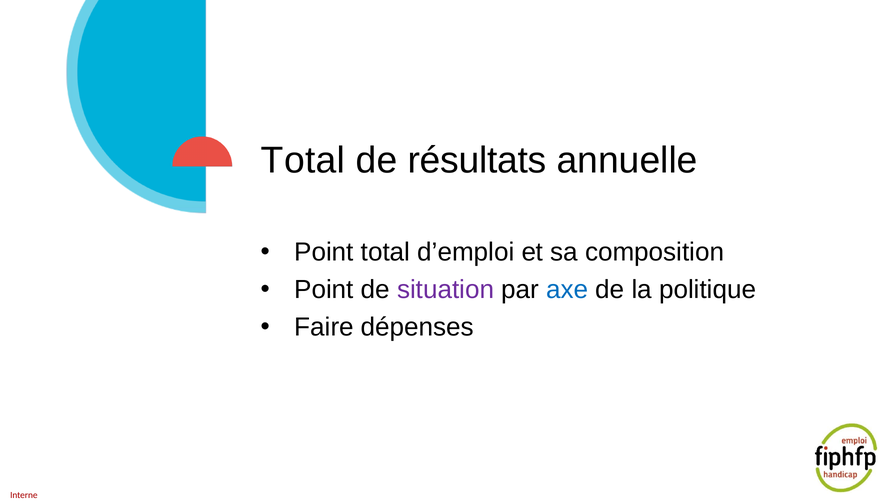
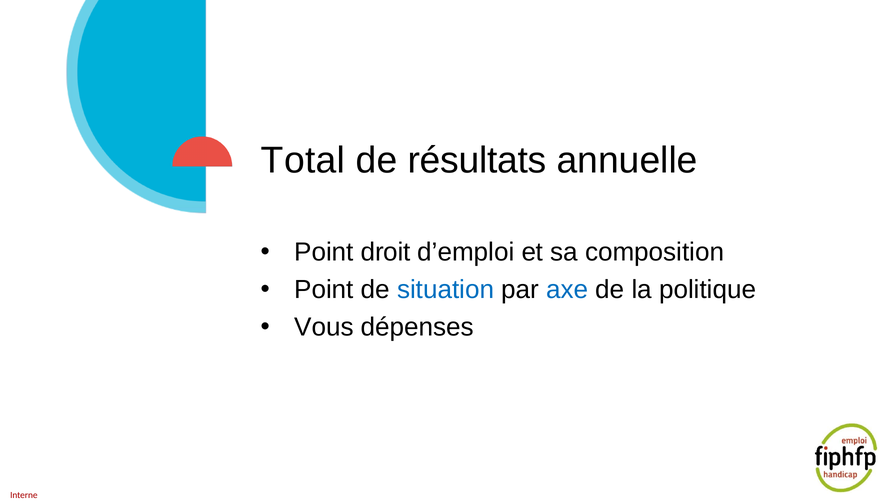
Point total: total -> droit
situation colour: purple -> blue
Faire: Faire -> Vous
